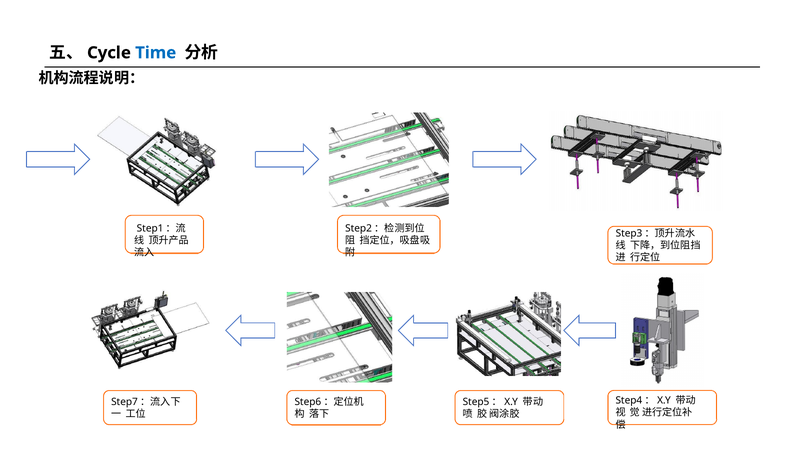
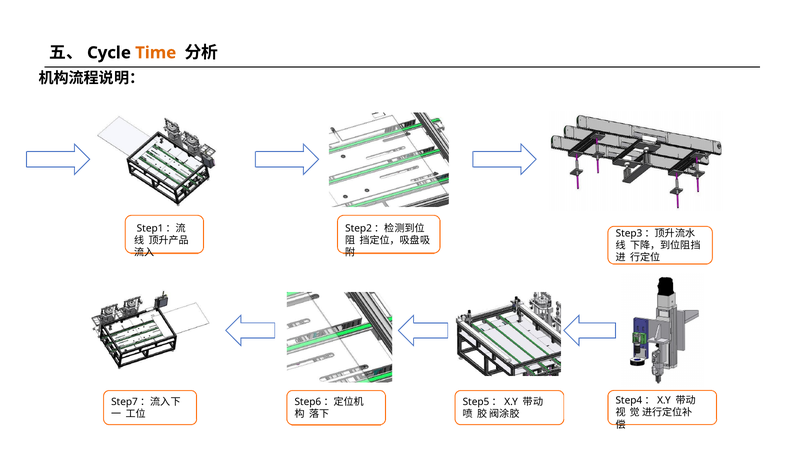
Time colour: blue -> orange
